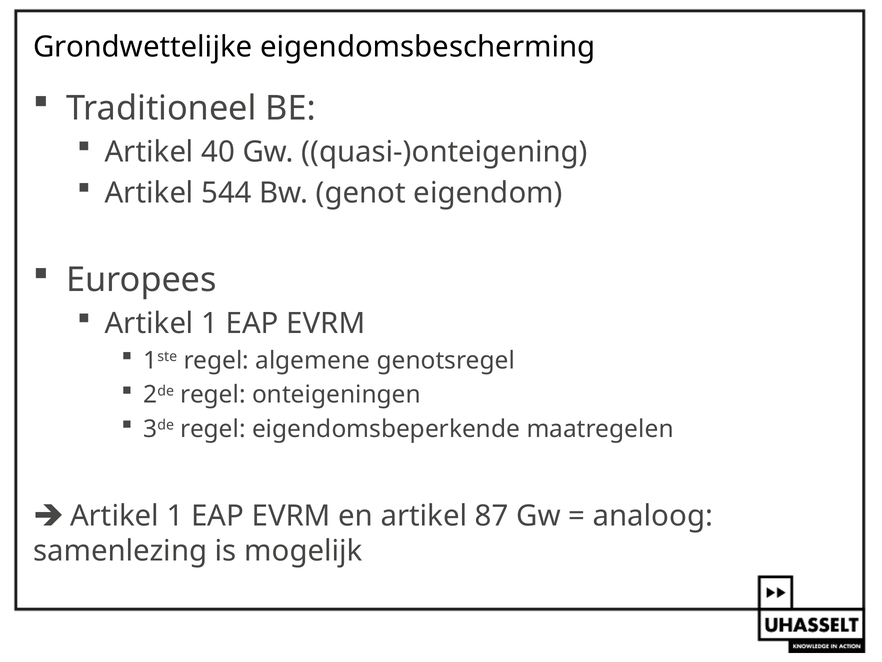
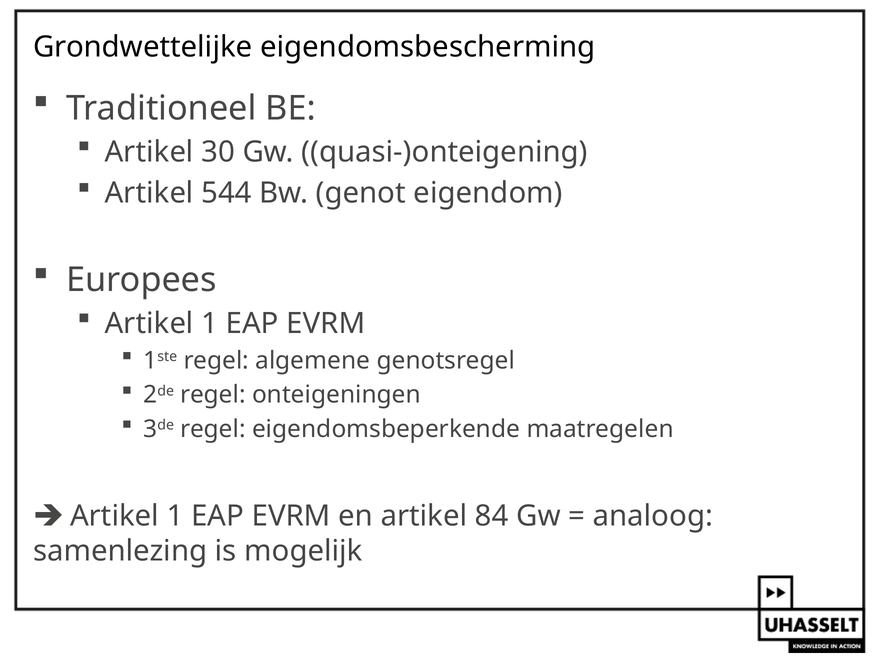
40: 40 -> 30
87: 87 -> 84
